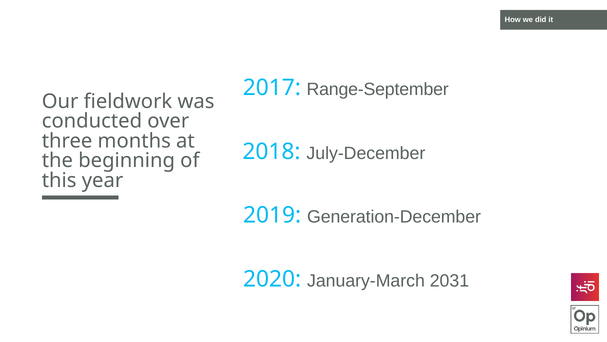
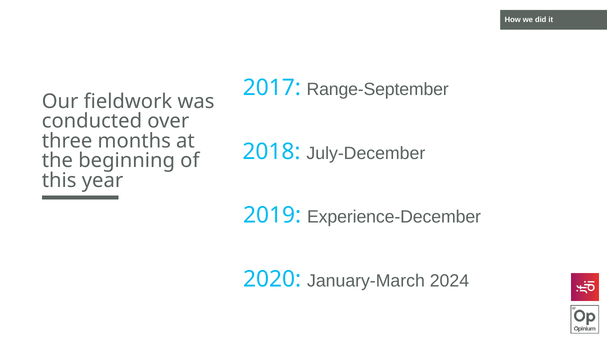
Generation-December: Generation-December -> Experience-December
2031: 2031 -> 2024
